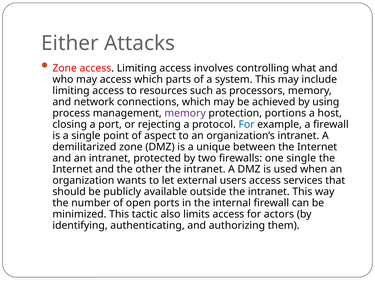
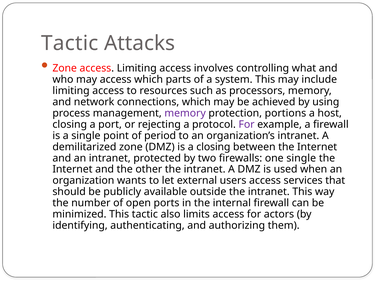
Either at (70, 43): Either -> Tactic
For at (247, 124) colour: blue -> purple
aspect: aspect -> period
a unique: unique -> closing
